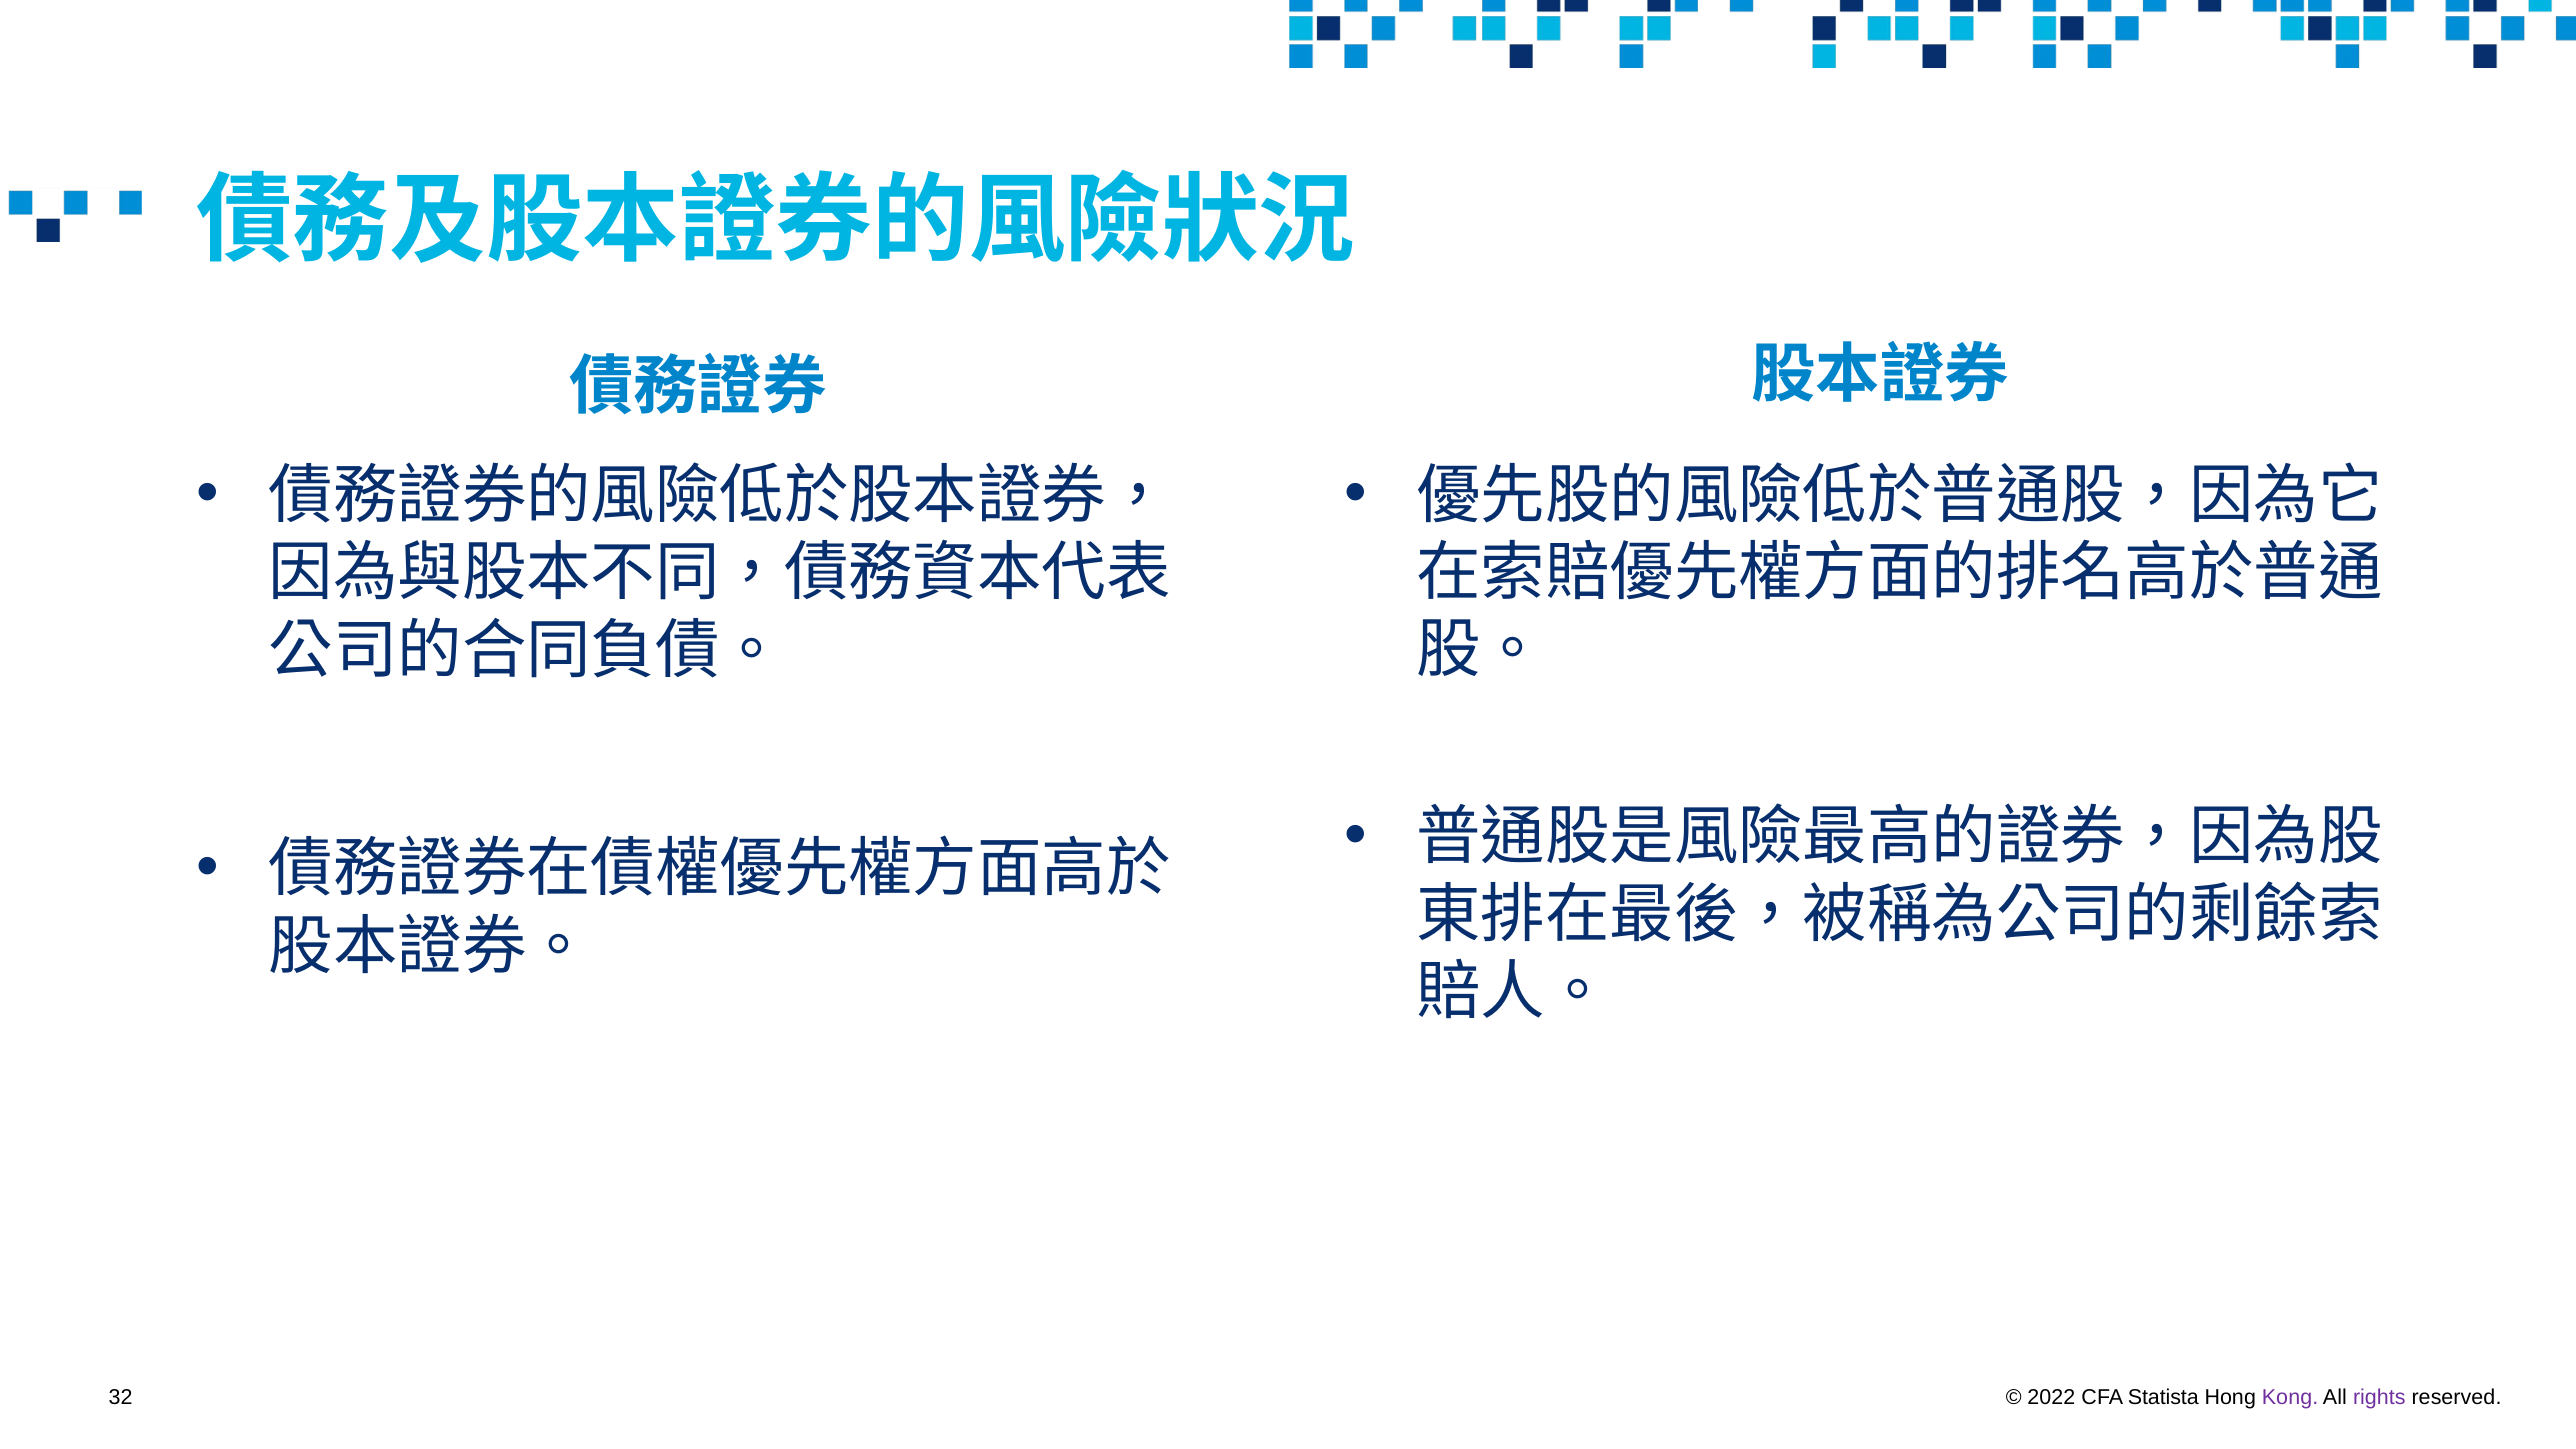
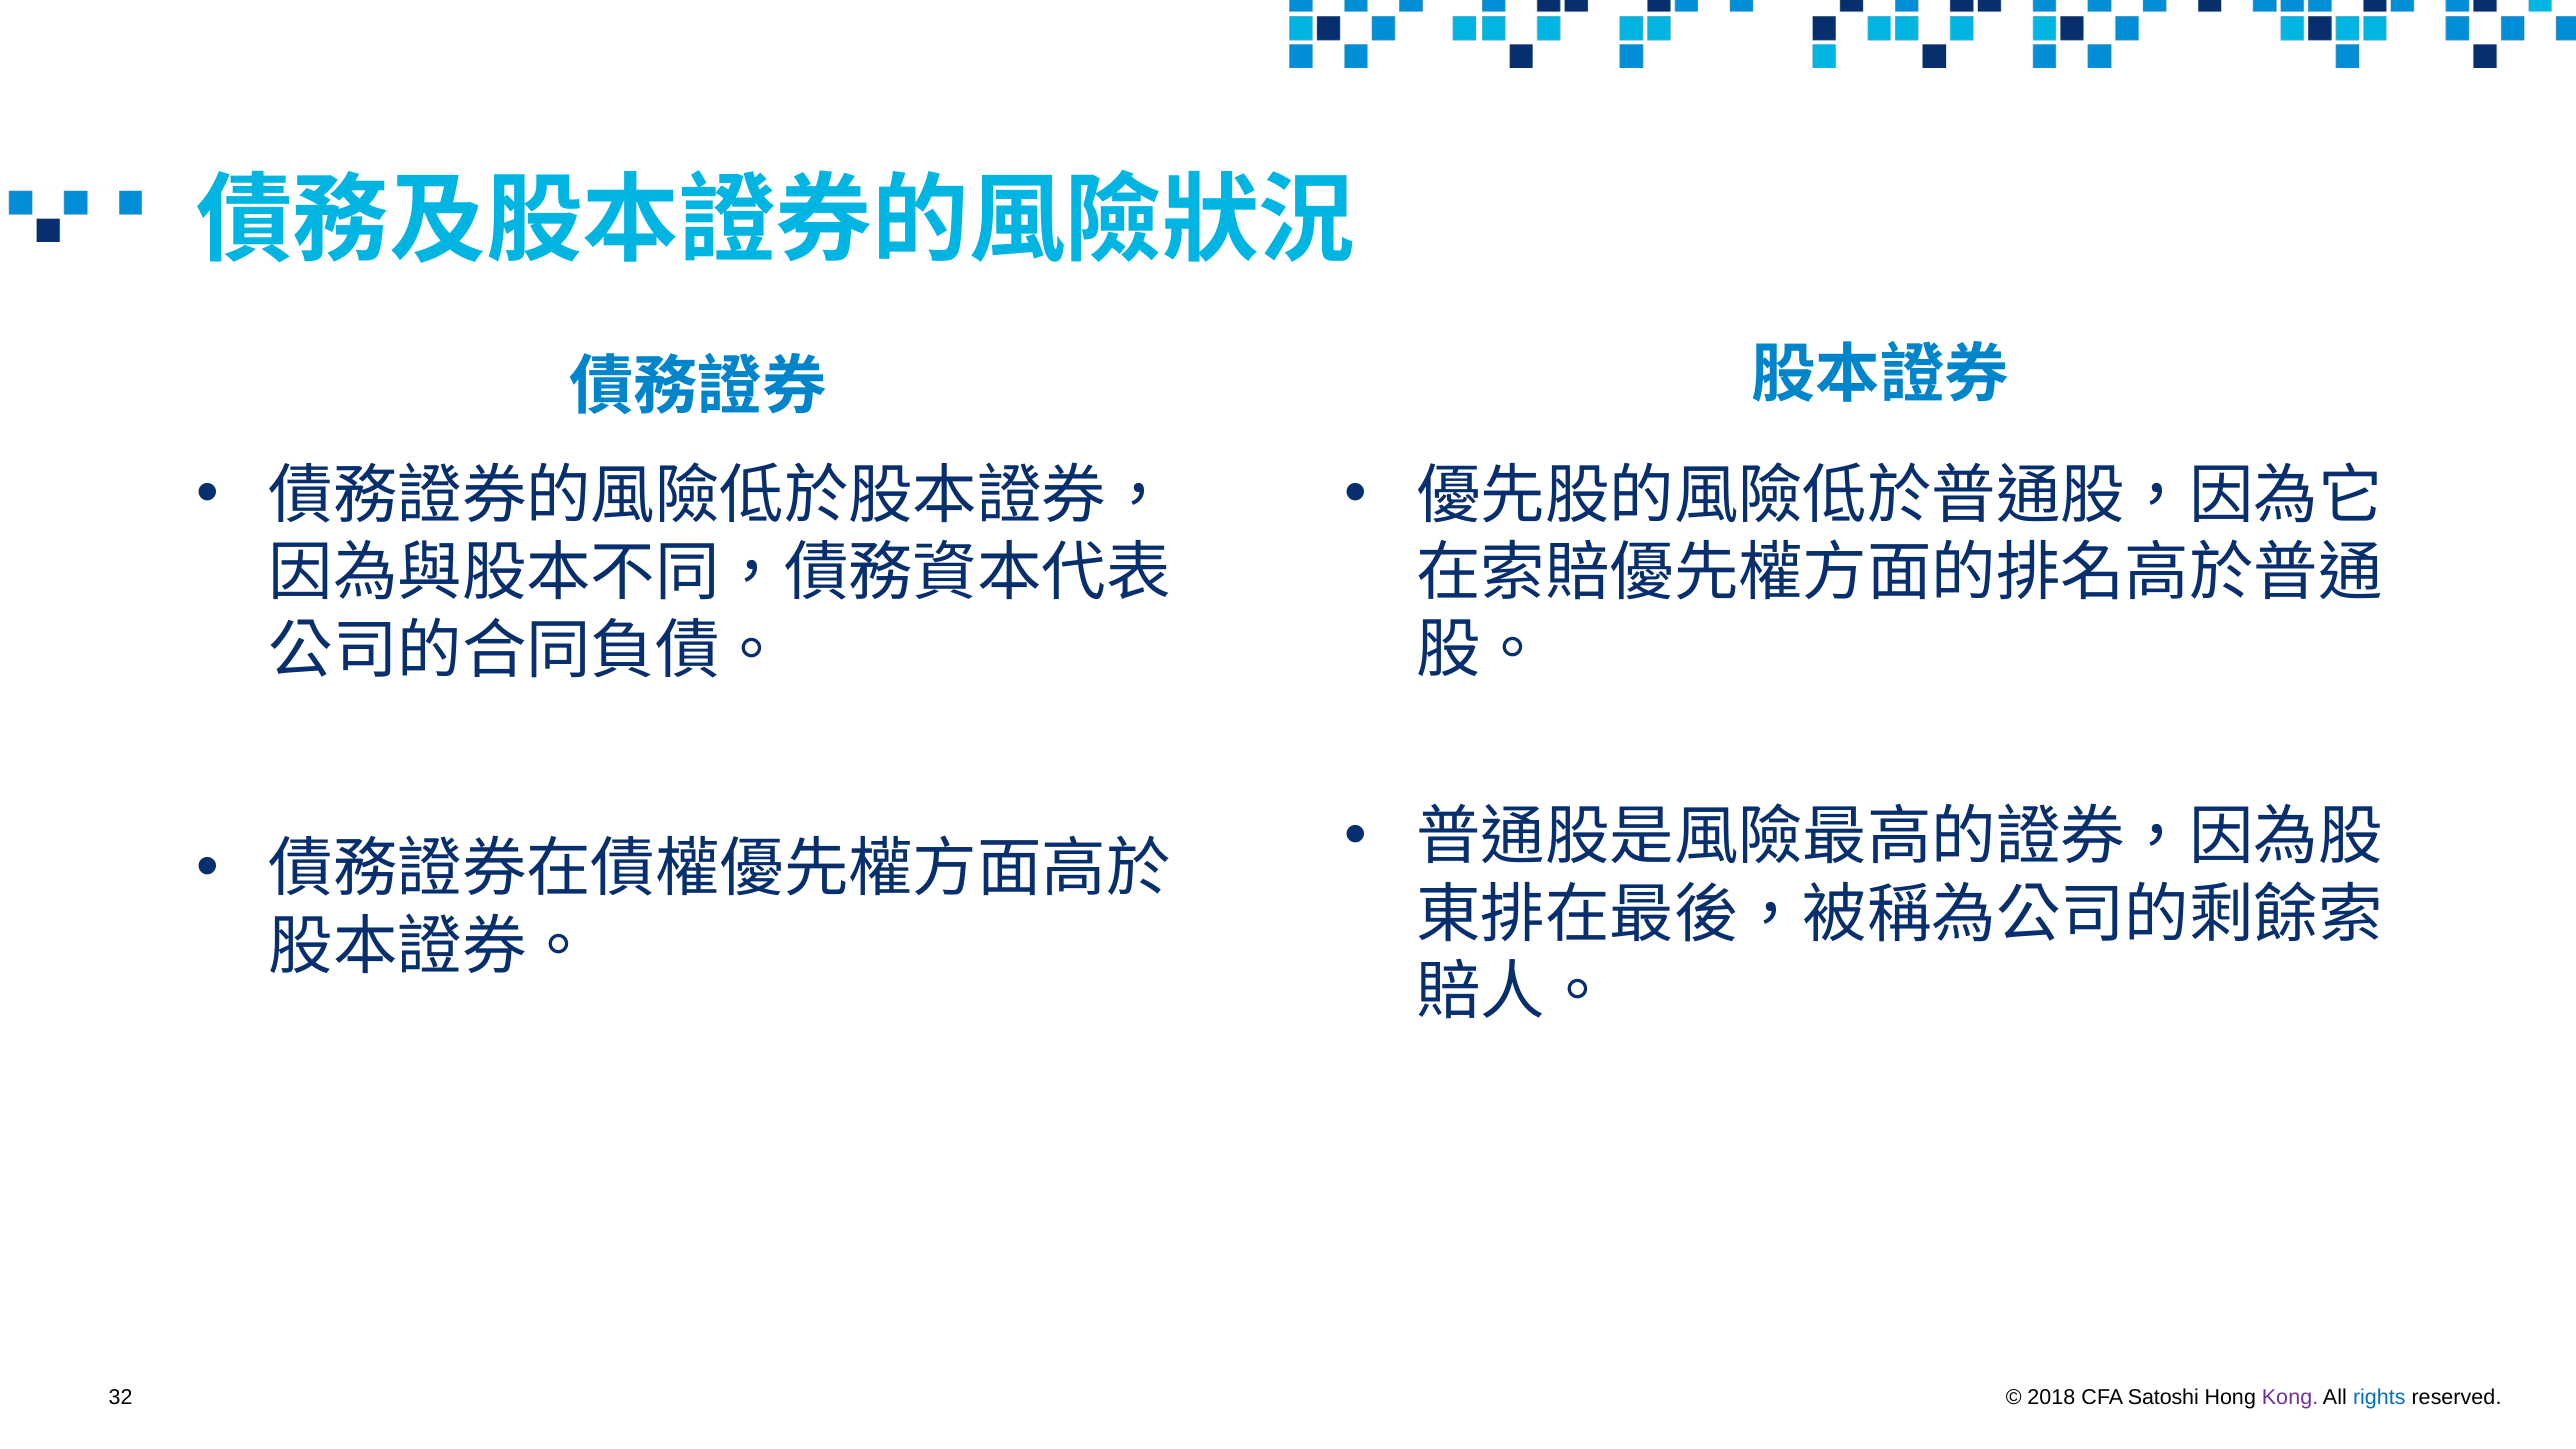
2022: 2022 -> 2018
Statista: Statista -> Satoshi
rights colour: purple -> blue
